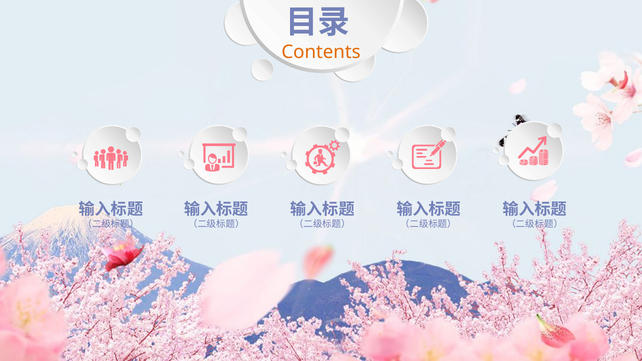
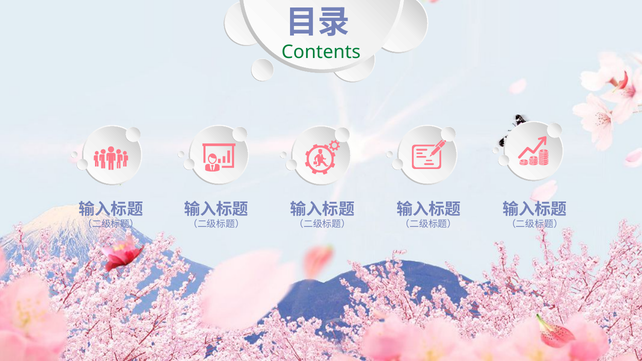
Contents colour: orange -> green
